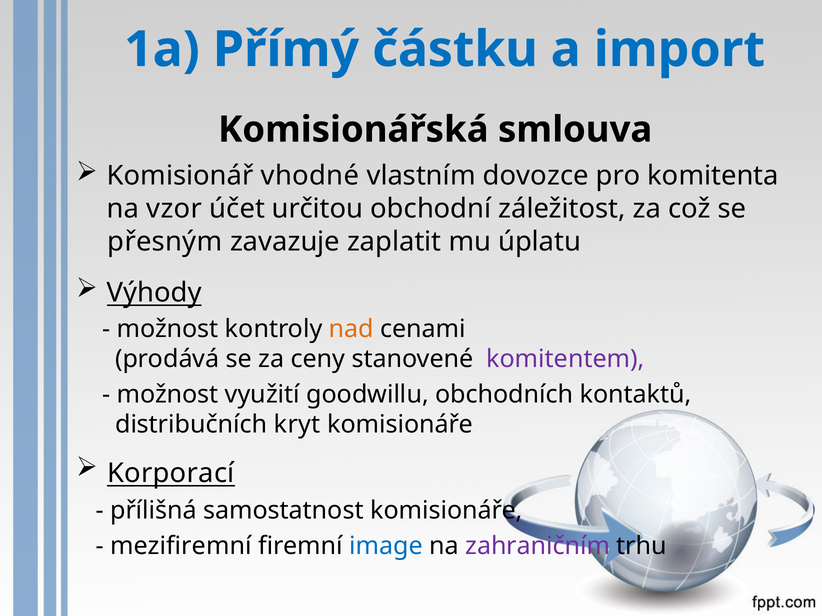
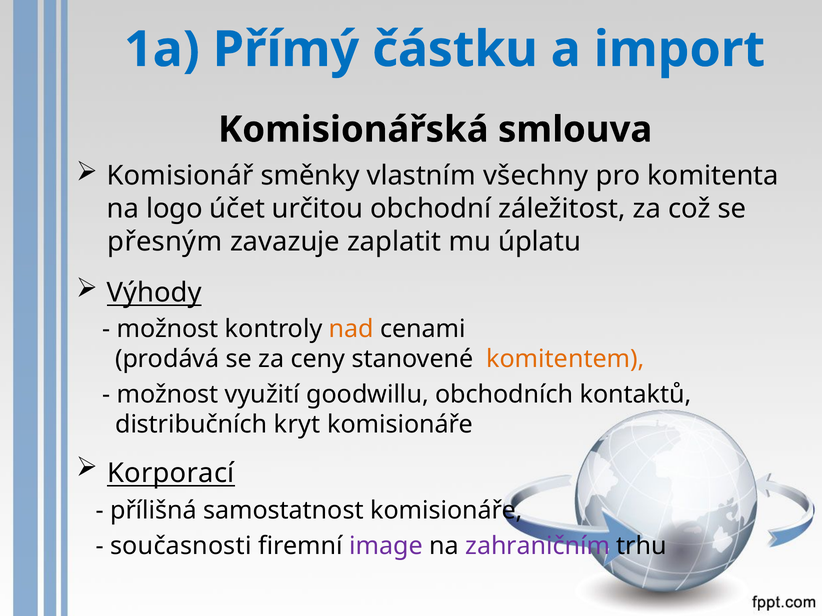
vhodné: vhodné -> směnky
dovozce: dovozce -> všechny
vzor: vzor -> logo
komitentem colour: purple -> orange
mezifiremní: mezifiremní -> současnosti
image colour: blue -> purple
